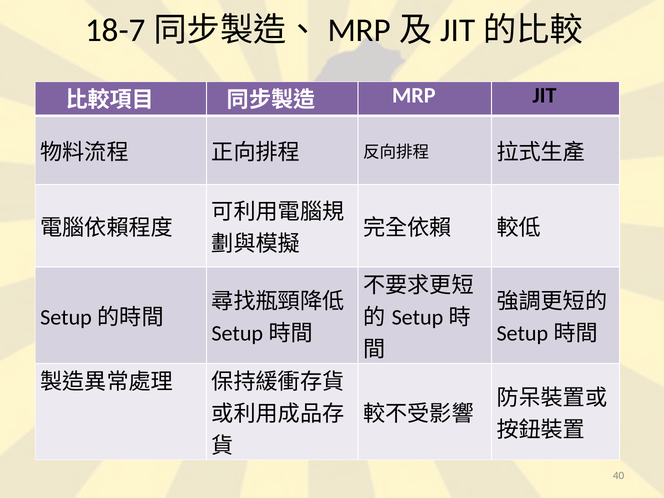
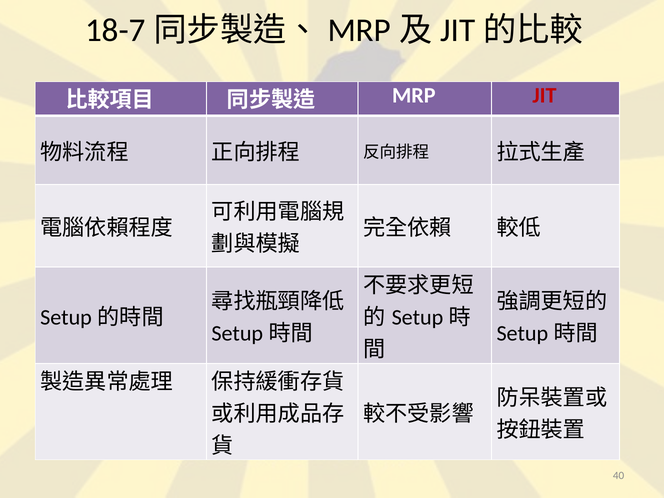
JIT colour: black -> red
